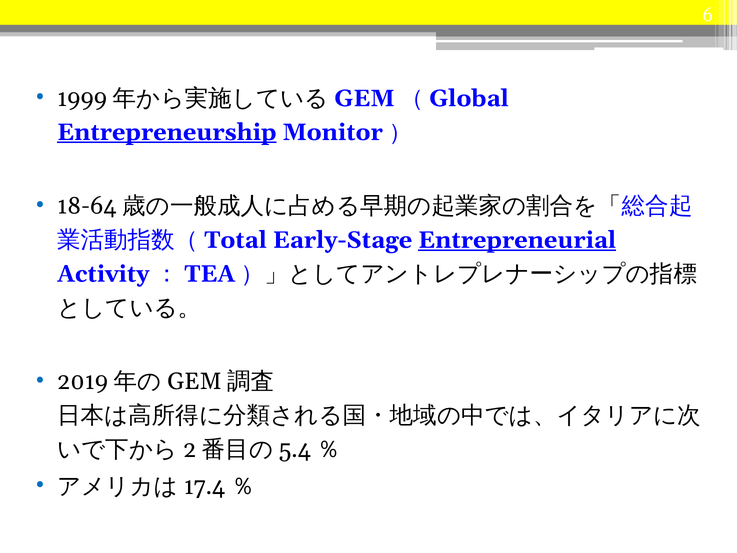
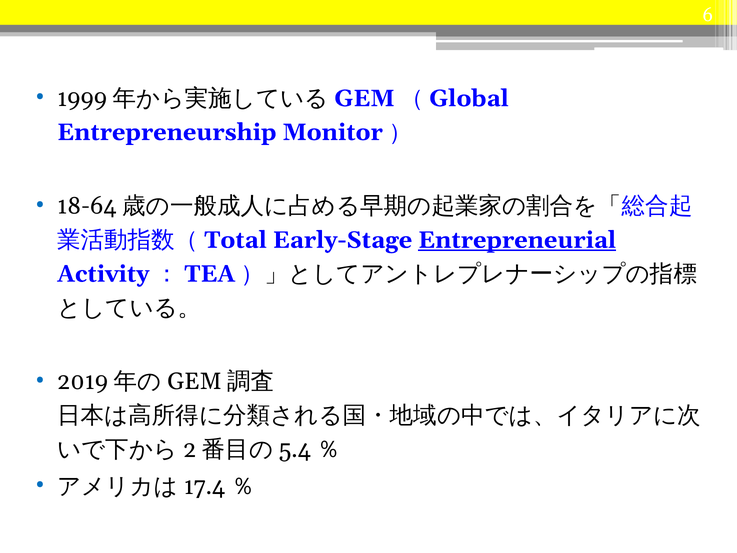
Entrepreneurship underline: present -> none
